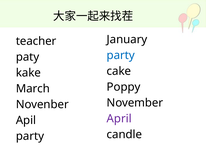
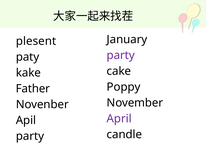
teacher: teacher -> plesent
party at (121, 55) colour: blue -> purple
March: March -> Father
